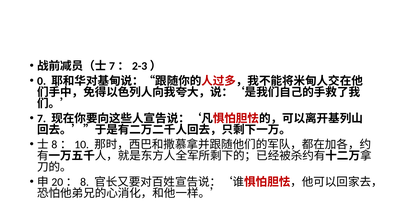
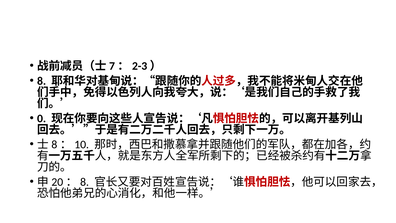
0: 0 -> 8
7: 7 -> 0
